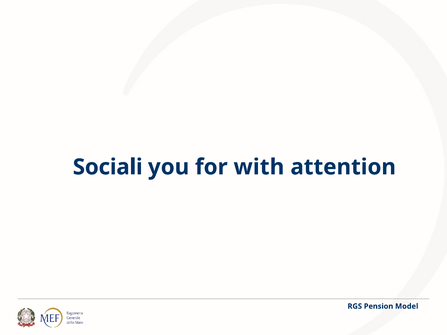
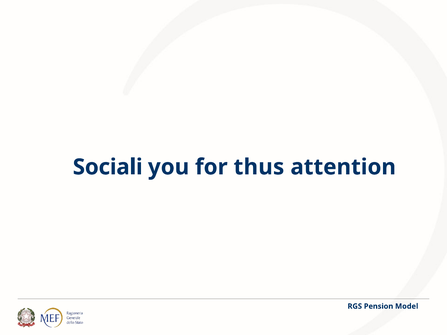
with: with -> thus
